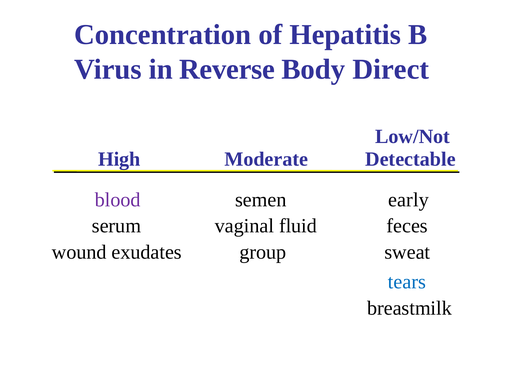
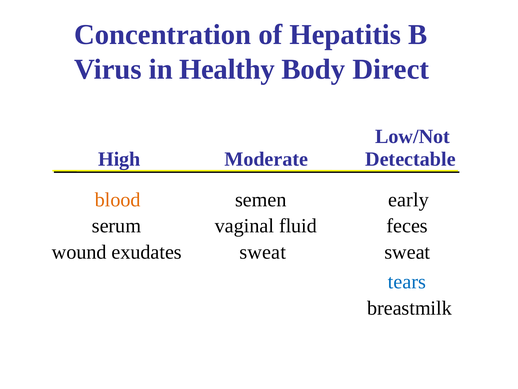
Reverse: Reverse -> Healthy
blood colour: purple -> orange
exudates group: group -> sweat
